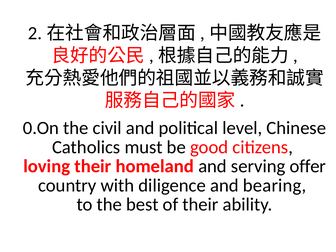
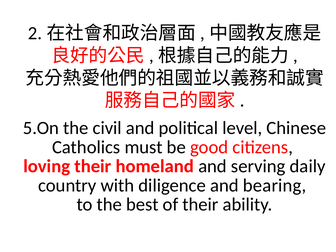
0.On: 0.On -> 5.On
offer: offer -> daily
